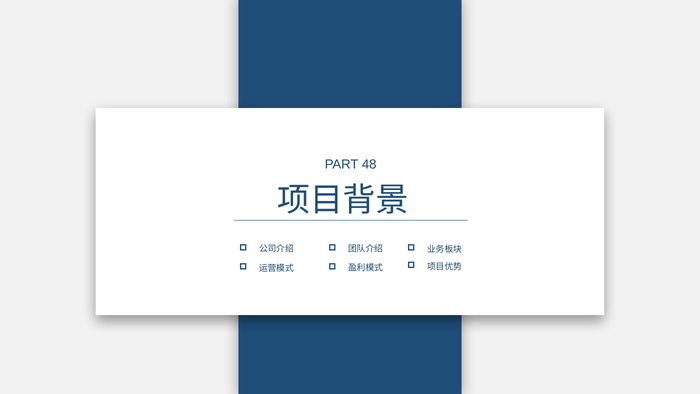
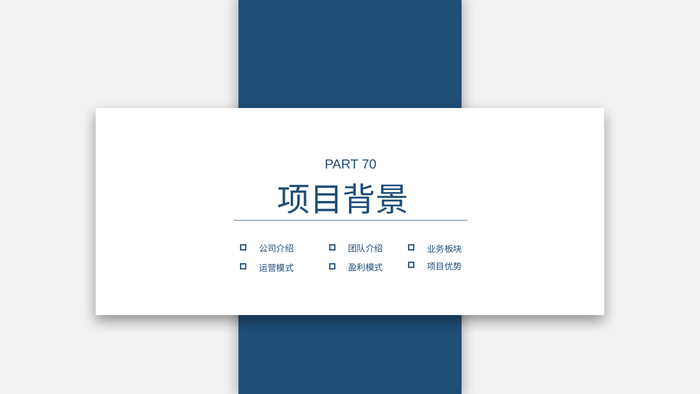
48: 48 -> 70
